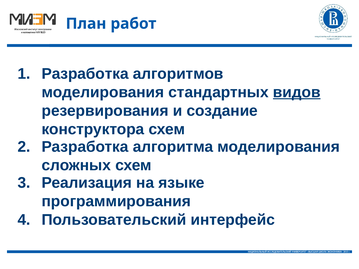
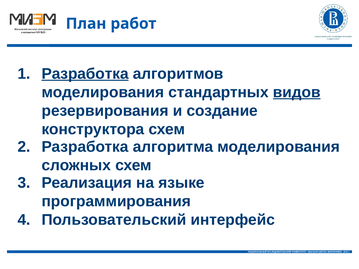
Разработка at (85, 74) underline: none -> present
